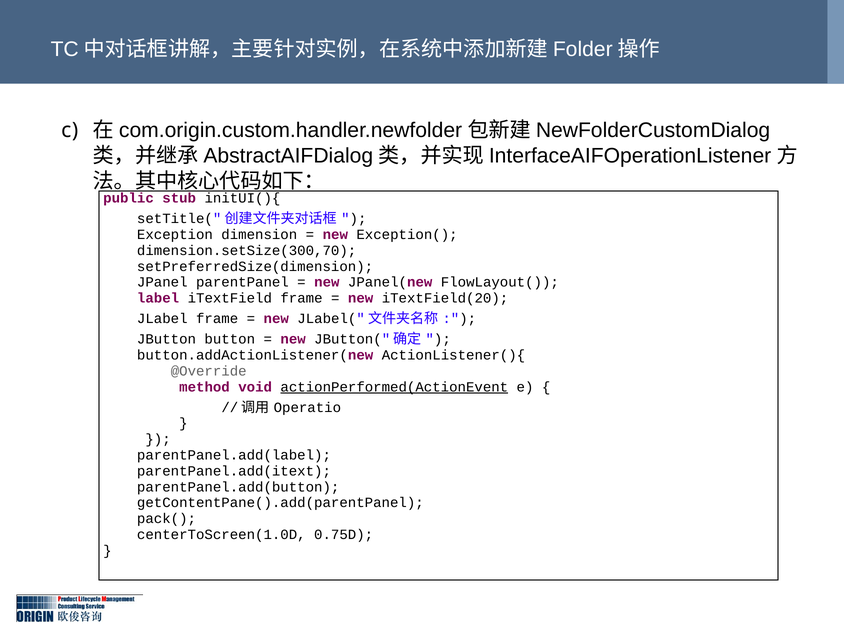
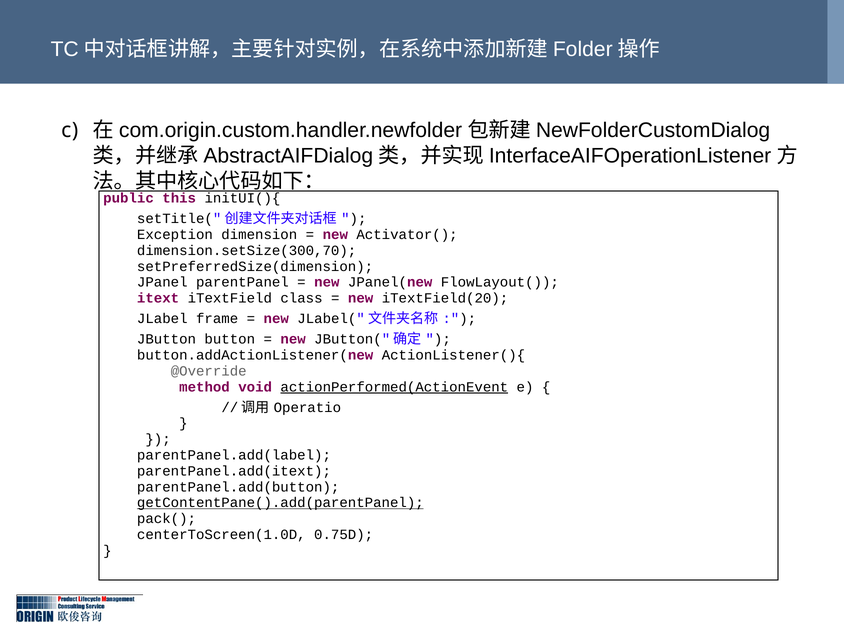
stub: stub -> this
Exception(: Exception( -> Activator(
label: label -> itext
iTextField frame: frame -> class
getContentPane().add(parentPanel underline: none -> present
